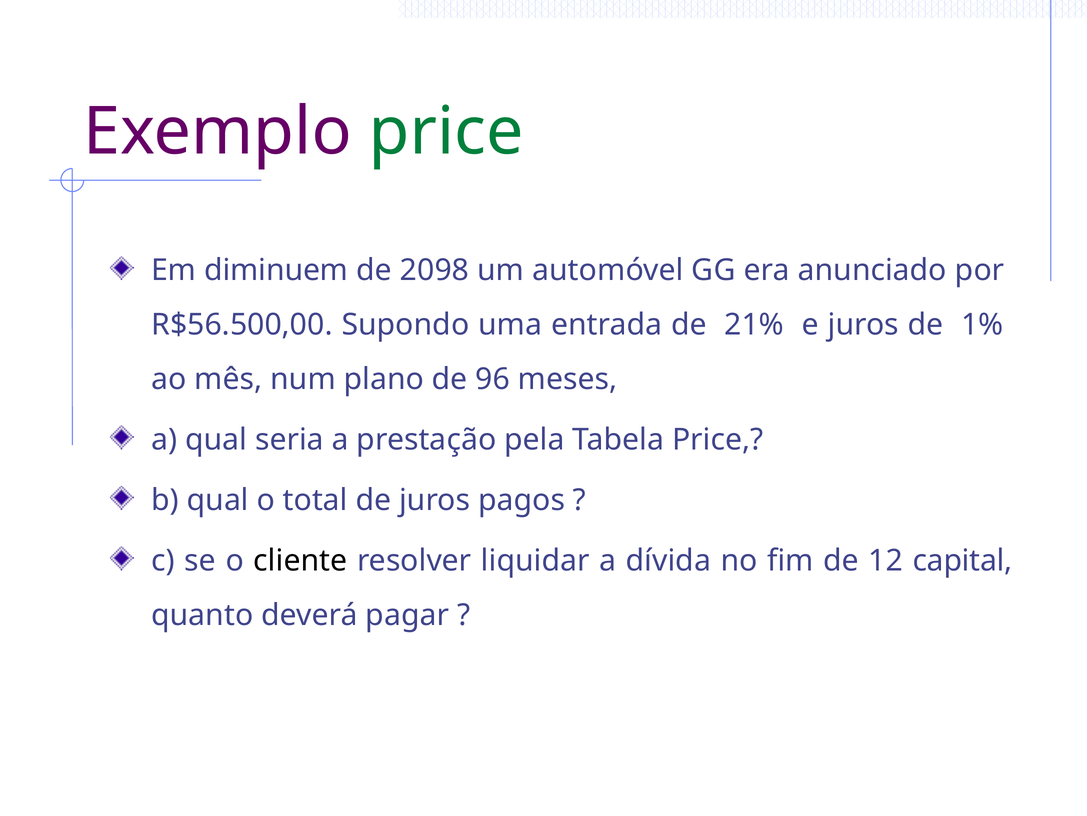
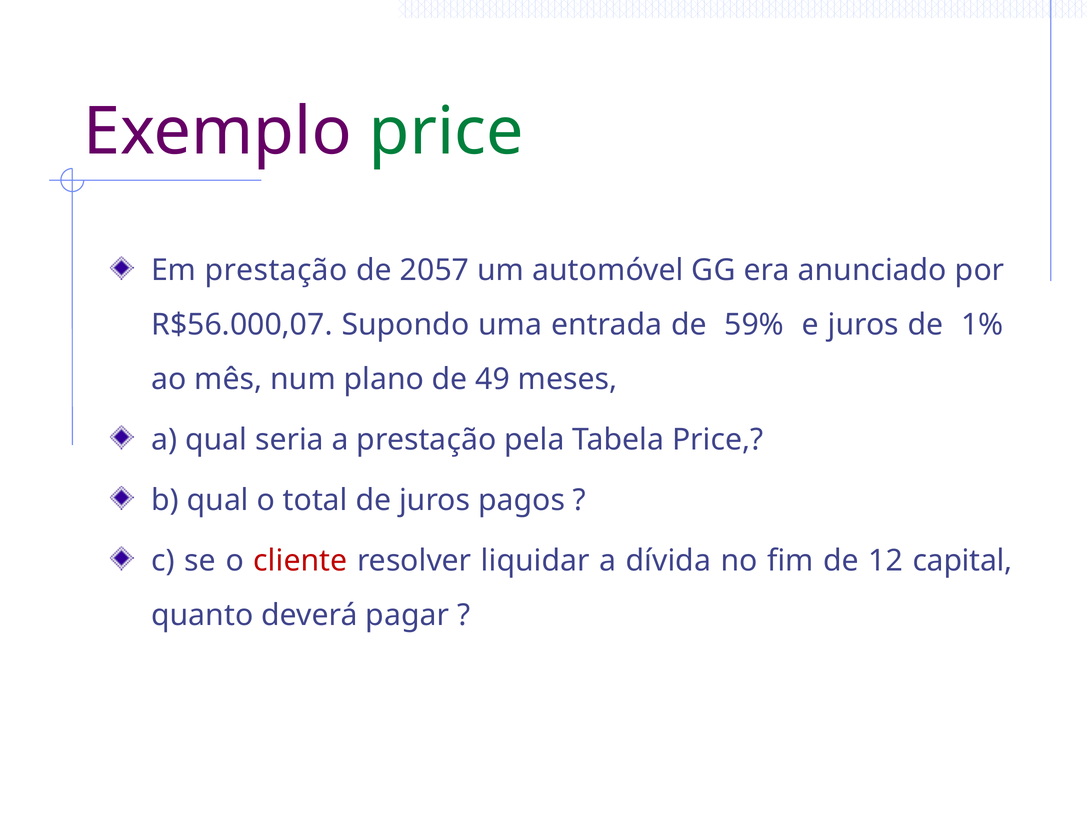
Em diminuem: diminuem -> prestação
2098: 2098 -> 2057
R$56.500,00: R$56.500,00 -> R$56.000,07
21%: 21% -> 59%
96: 96 -> 49
cliente colour: black -> red
